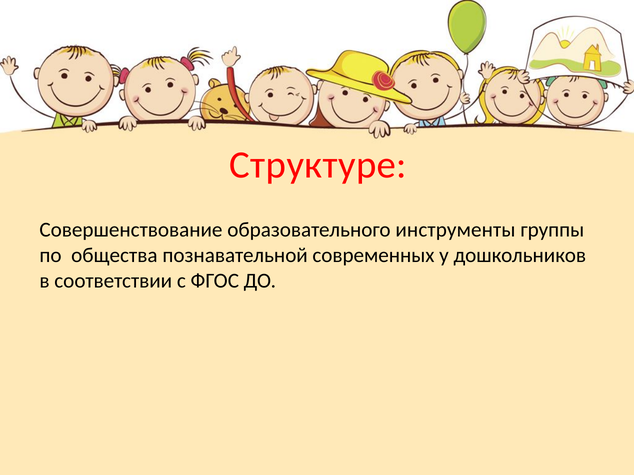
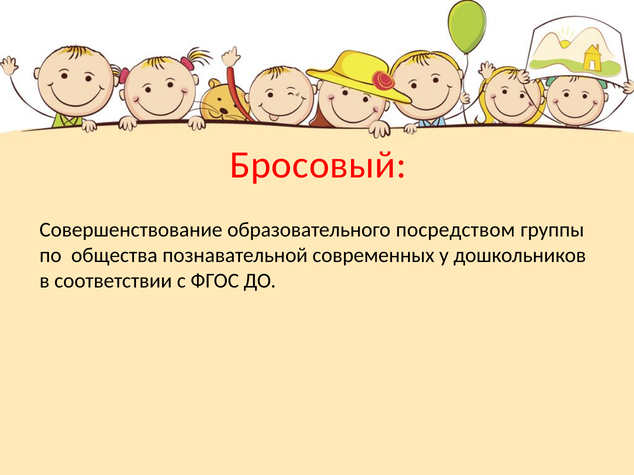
Структуре: Структуре -> Бросовый
инструменты: инструменты -> посредством
